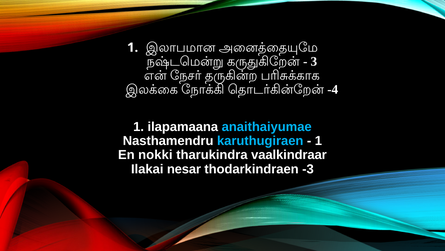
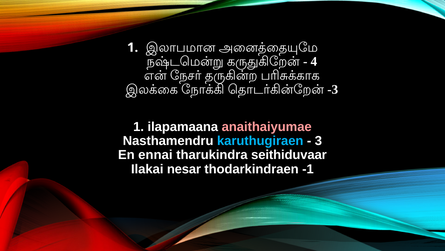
3: 3 -> 4
-4: -4 -> -3
anaithaiyumae colour: light blue -> pink
1 at (318, 141): 1 -> 3
nokki: nokki -> ennai
vaalkindraar: vaalkindraar -> seithiduvaar
-3: -3 -> -1
